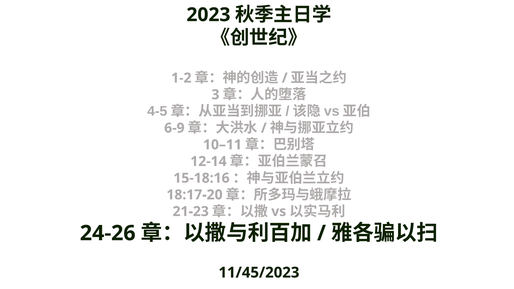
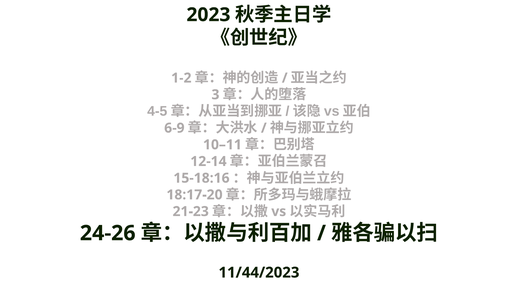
11/45/2023: 11/45/2023 -> 11/44/2023
